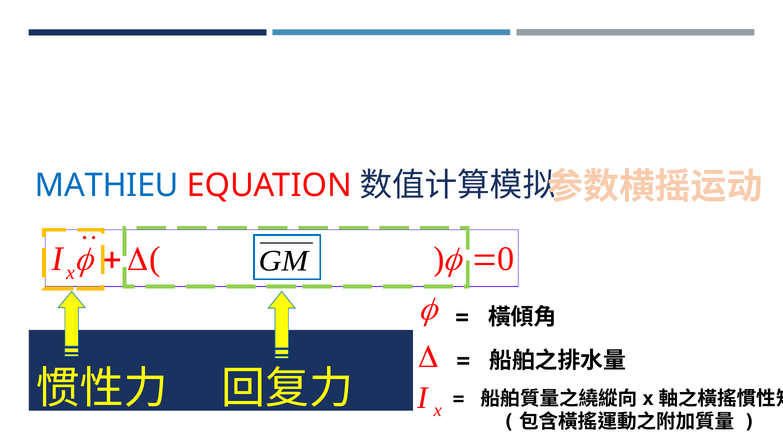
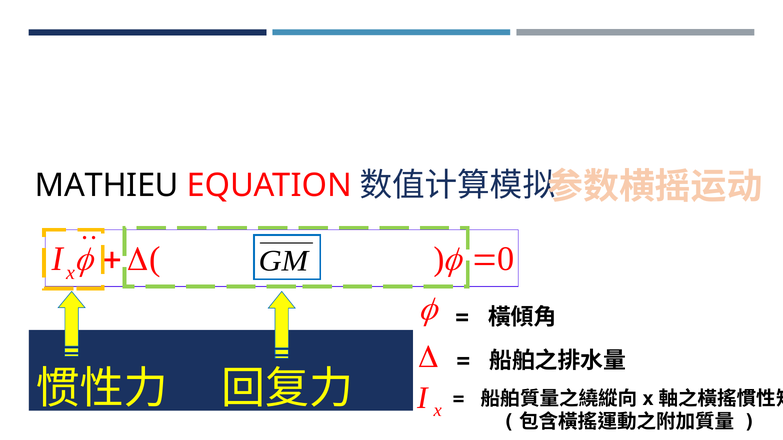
MATHIEU colour: blue -> black
